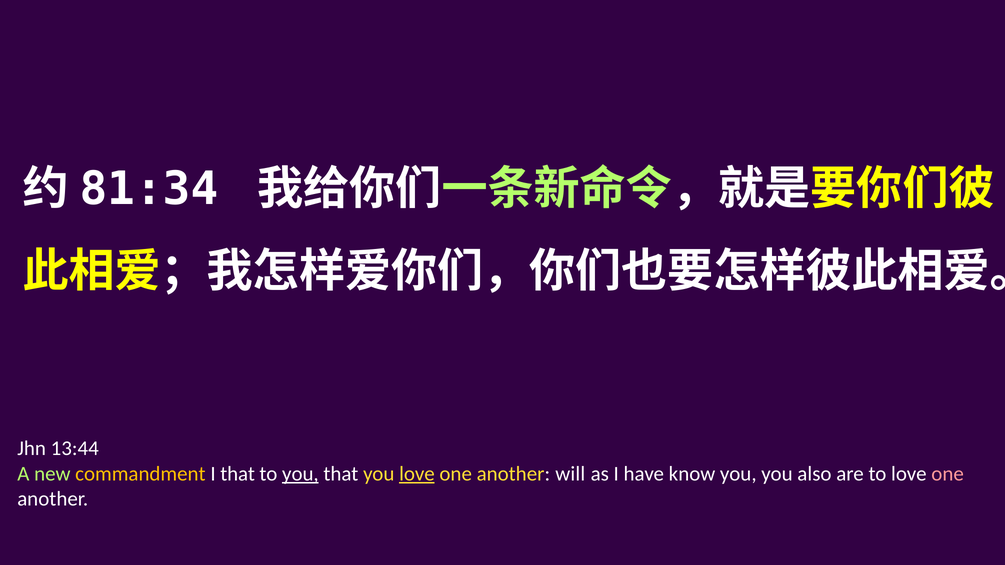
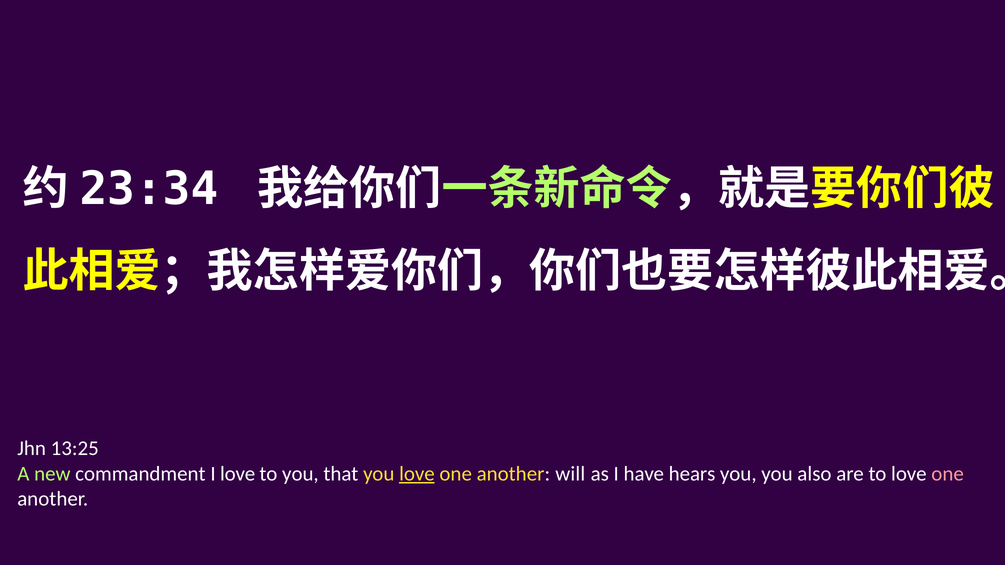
81:34: 81:34 -> 23:34
13:44: 13:44 -> 13:25
commandment colour: yellow -> white
I that: that -> love
you at (300, 474) underline: present -> none
know: know -> hears
